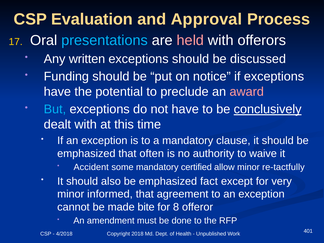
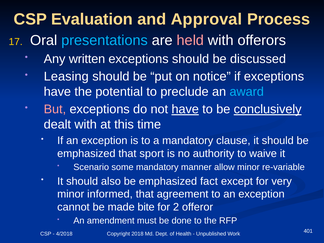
Funding: Funding -> Leasing
award colour: pink -> light blue
But colour: light blue -> pink
have at (185, 109) underline: none -> present
often: often -> sport
Accident: Accident -> Scenario
certified: certified -> manner
re-tactfully: re-tactfully -> re-variable
8: 8 -> 2
